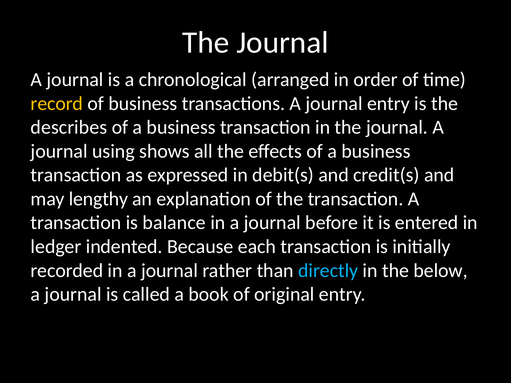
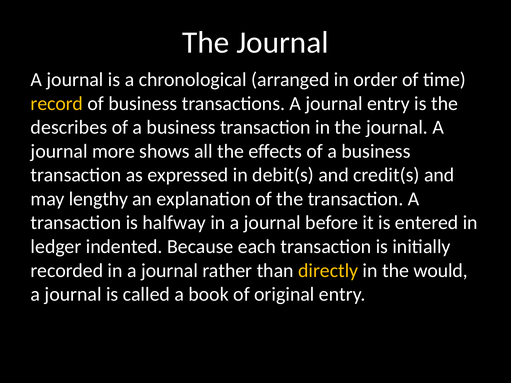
using: using -> more
balance: balance -> halfway
directly colour: light blue -> yellow
below: below -> would
